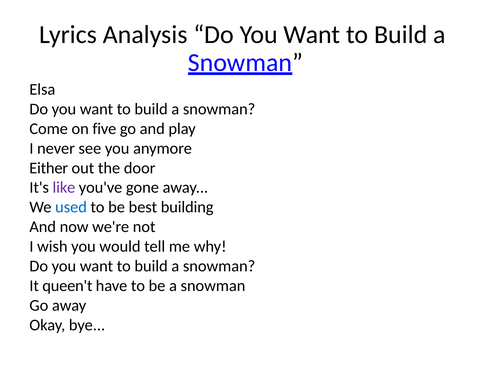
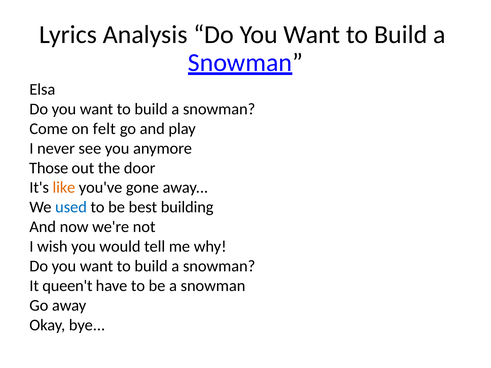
five: five -> felt
Either: Either -> Those
like colour: purple -> orange
